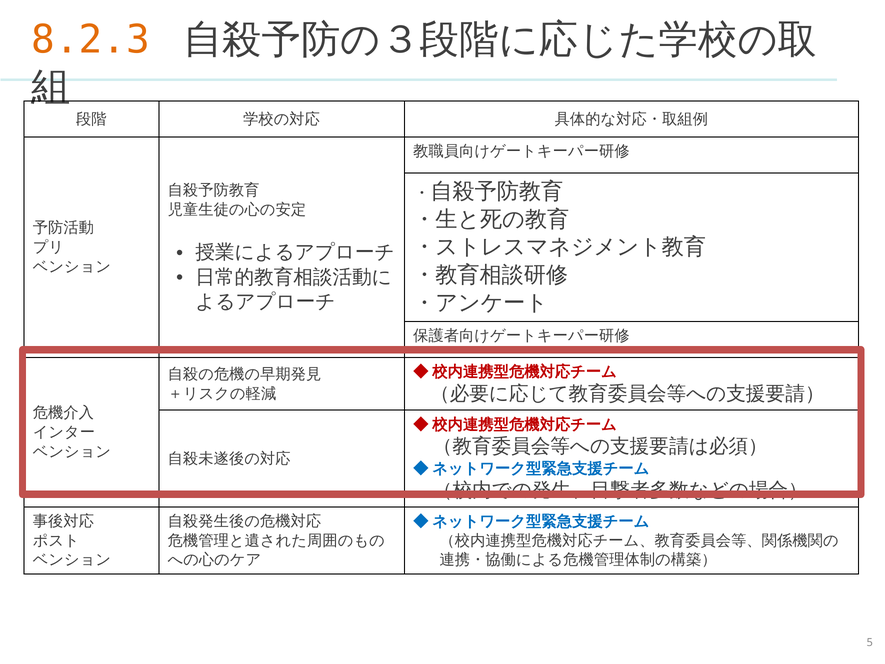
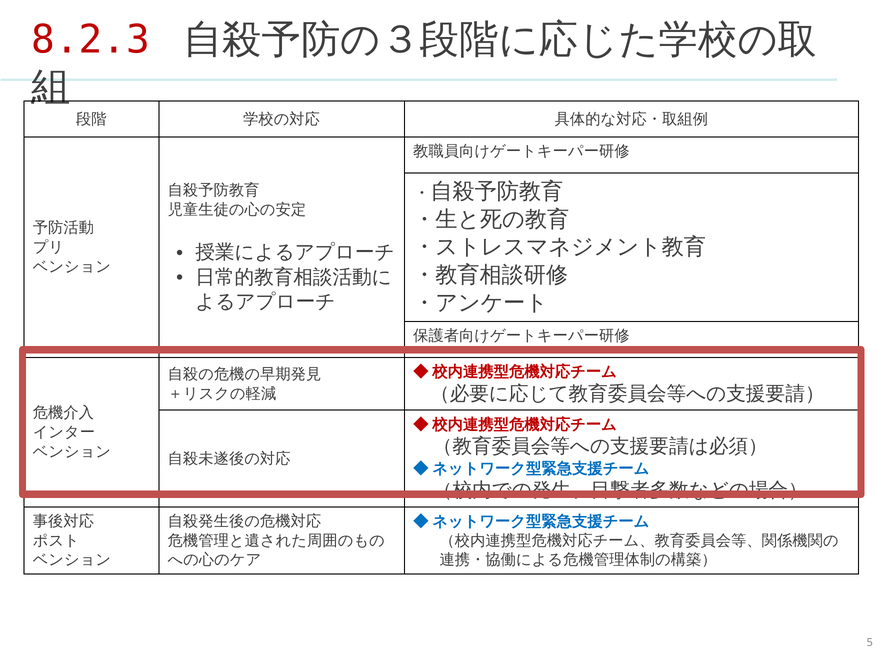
8.2.3 colour: orange -> red
